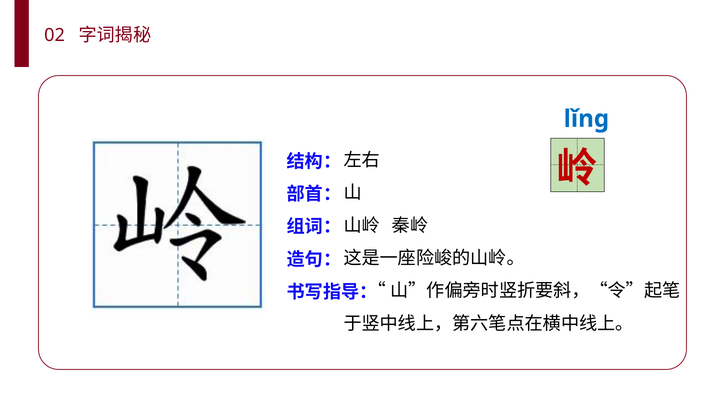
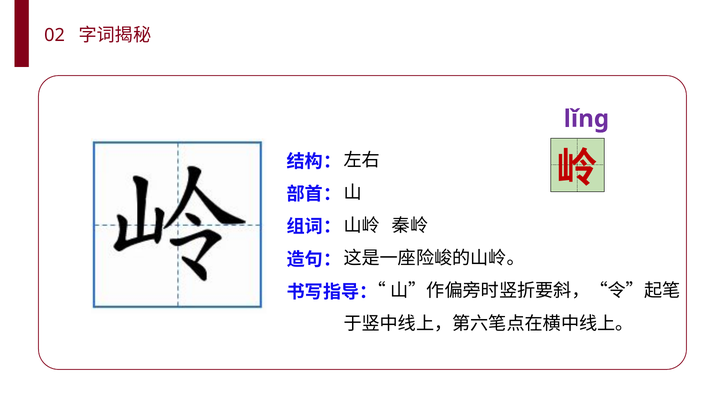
lǐng colour: blue -> purple
